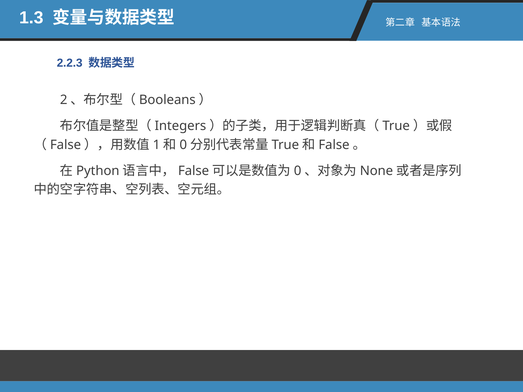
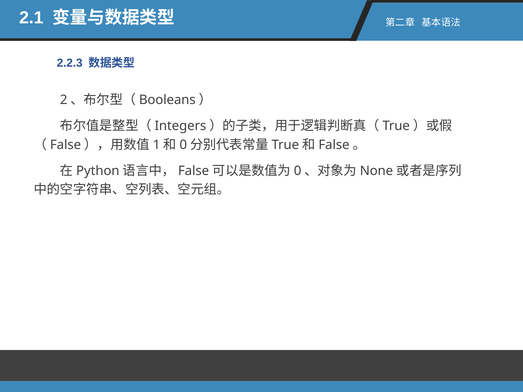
1.3: 1.3 -> 2.1
